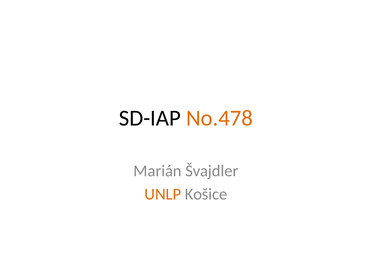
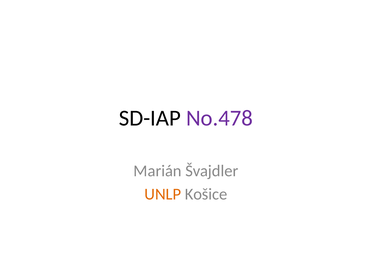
No.478 colour: orange -> purple
